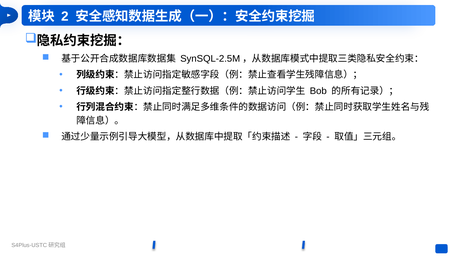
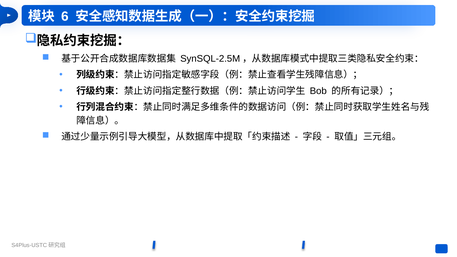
2: 2 -> 6
